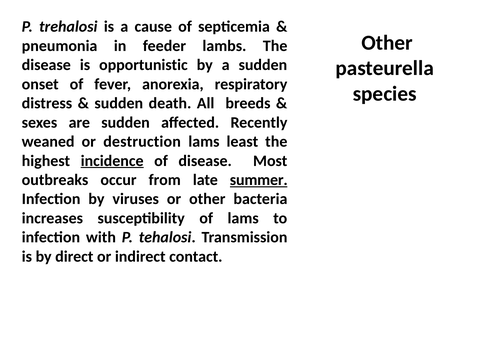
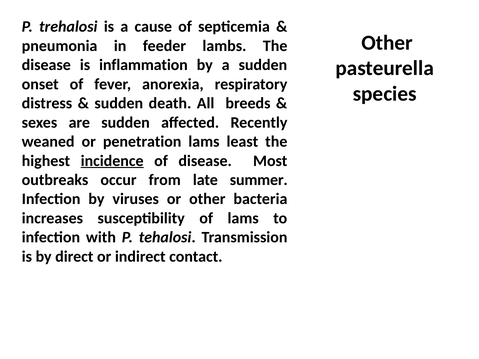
opportunistic: opportunistic -> inflammation
destruction: destruction -> penetration
summer underline: present -> none
